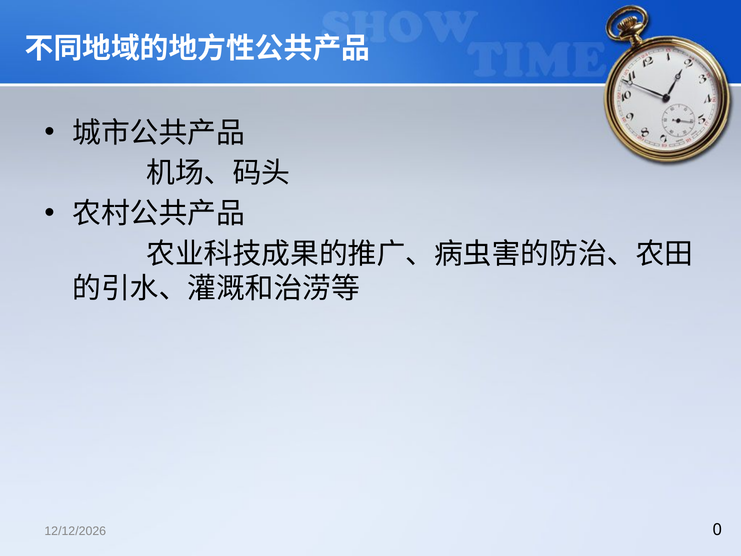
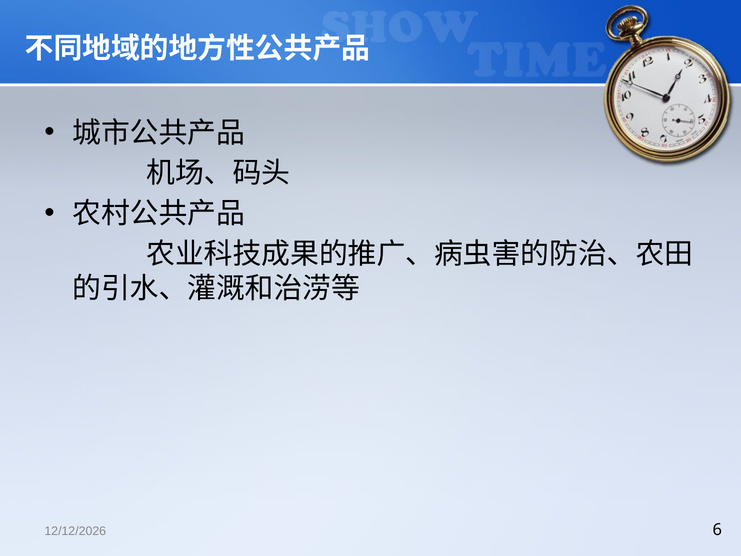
0: 0 -> 6
